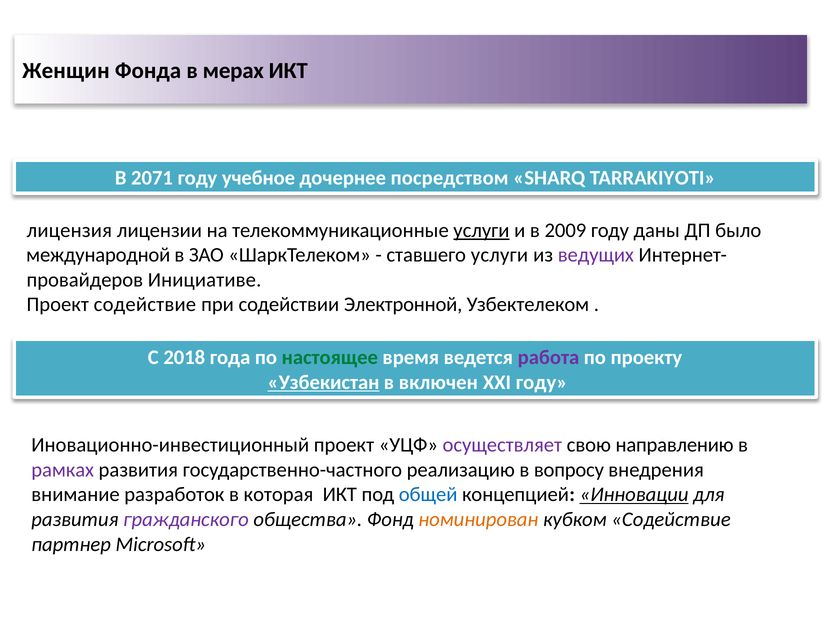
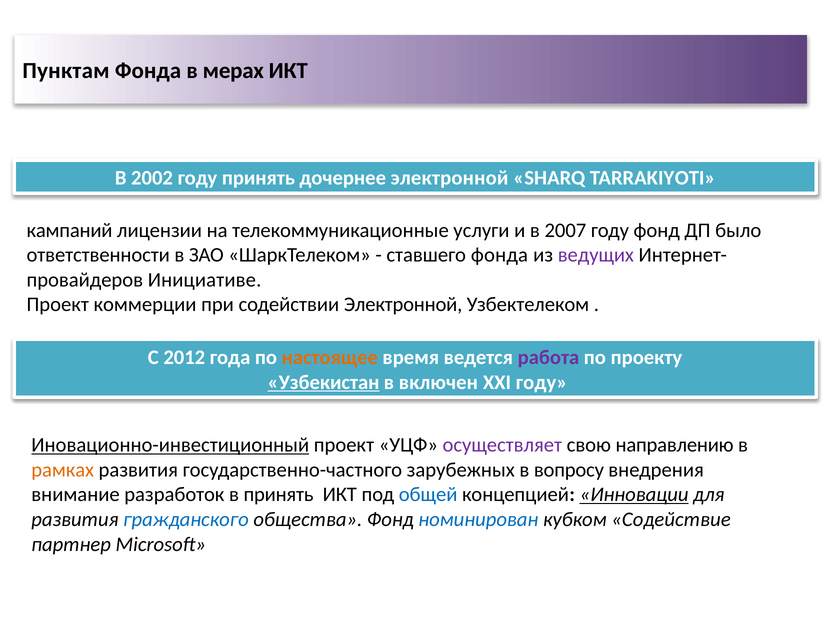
Женщин: Женщин -> Пунктам
2071: 2071 -> 2002
году учебное: учебное -> принять
дочернее посредством: посредством -> электронной
лицензия: лицензия -> кампаний
услуги at (481, 230) underline: present -> none
2009: 2009 -> 2007
году даны: даны -> фонд
международной: международной -> ответственности
ставшего услуги: услуги -> фонда
Проект содействие: содействие -> коммерции
2018: 2018 -> 2012
настоящее colour: green -> orange
Иновационно-инвестиционный underline: none -> present
рамках colour: purple -> orange
реализацию: реализацию -> зарубежных
в которая: которая -> принять
гражданского colour: purple -> blue
номинирован colour: orange -> blue
